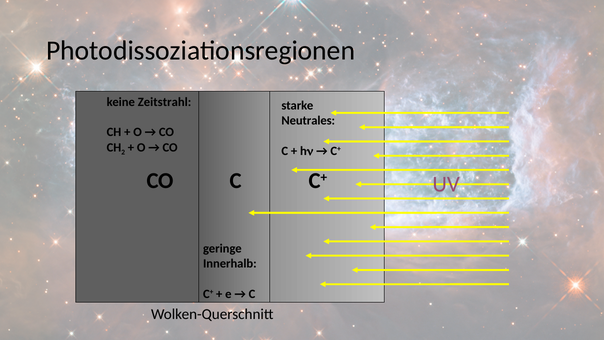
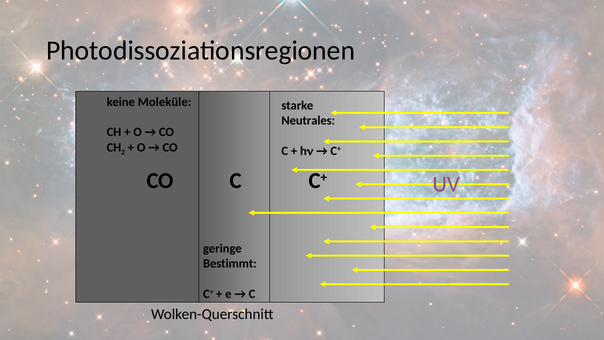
Zeitstrahl: Zeitstrahl -> Moleküle
Innerhalb: Innerhalb -> Bestimmt
